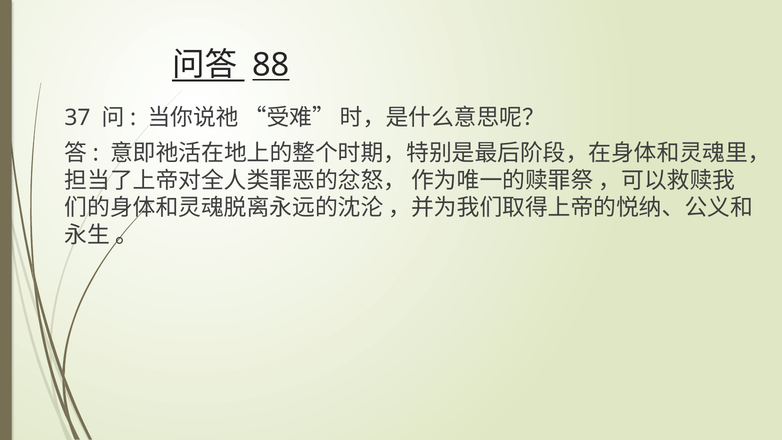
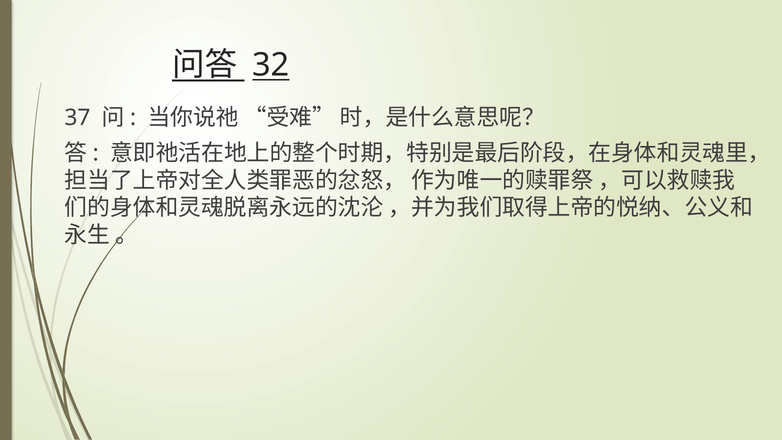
88: 88 -> 32
